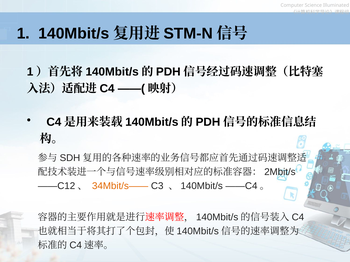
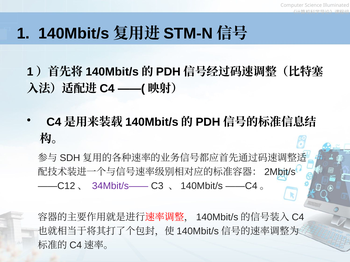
34Mbit/s—— colour: orange -> purple
